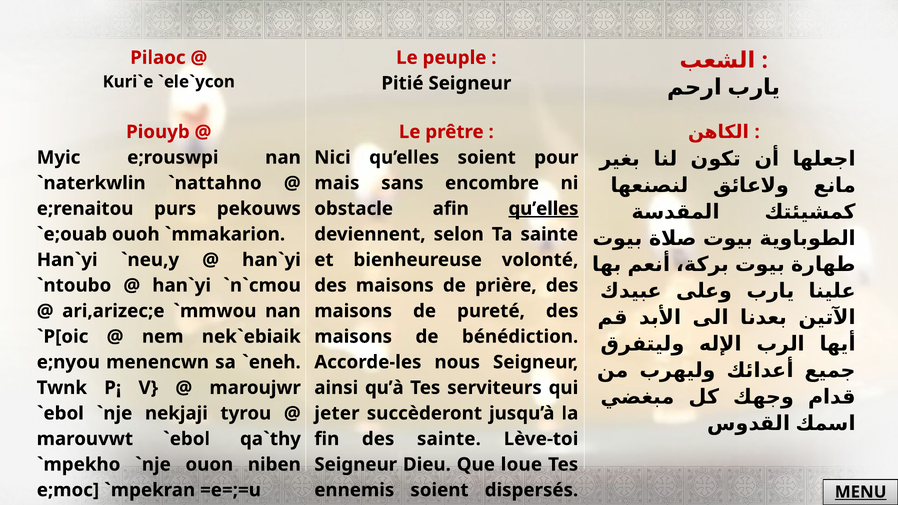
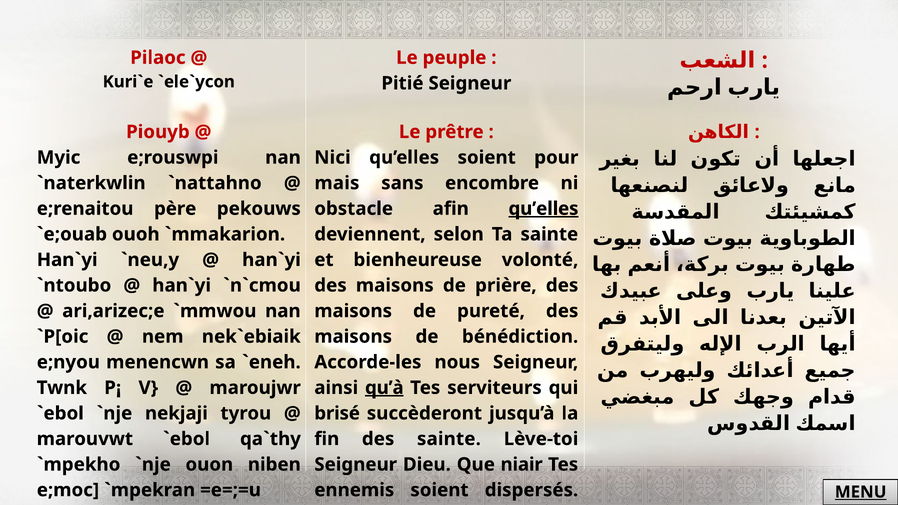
purs: purs -> père
qu’à underline: none -> present
jeter: jeter -> brisé
loue: loue -> niair
